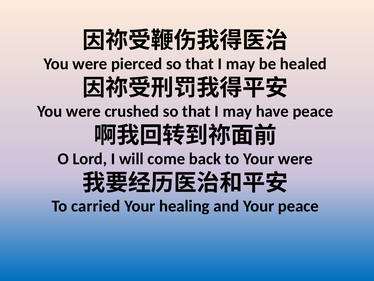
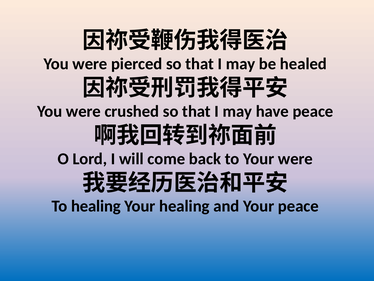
To carried: carried -> healing
